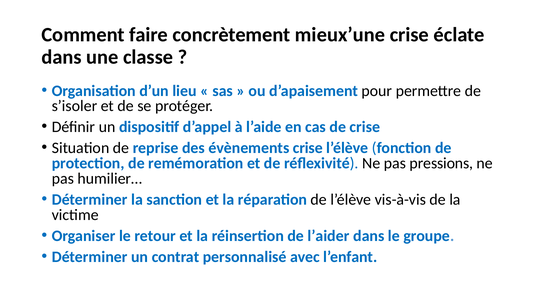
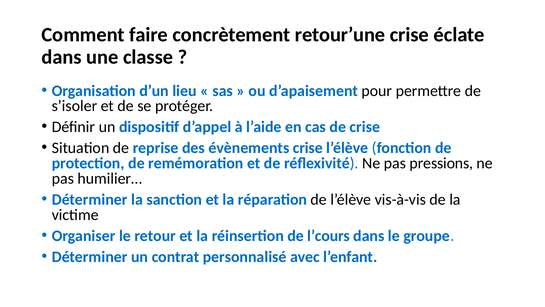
mieux’une: mieux’une -> retour’une
l’aider: l’aider -> l’cours
